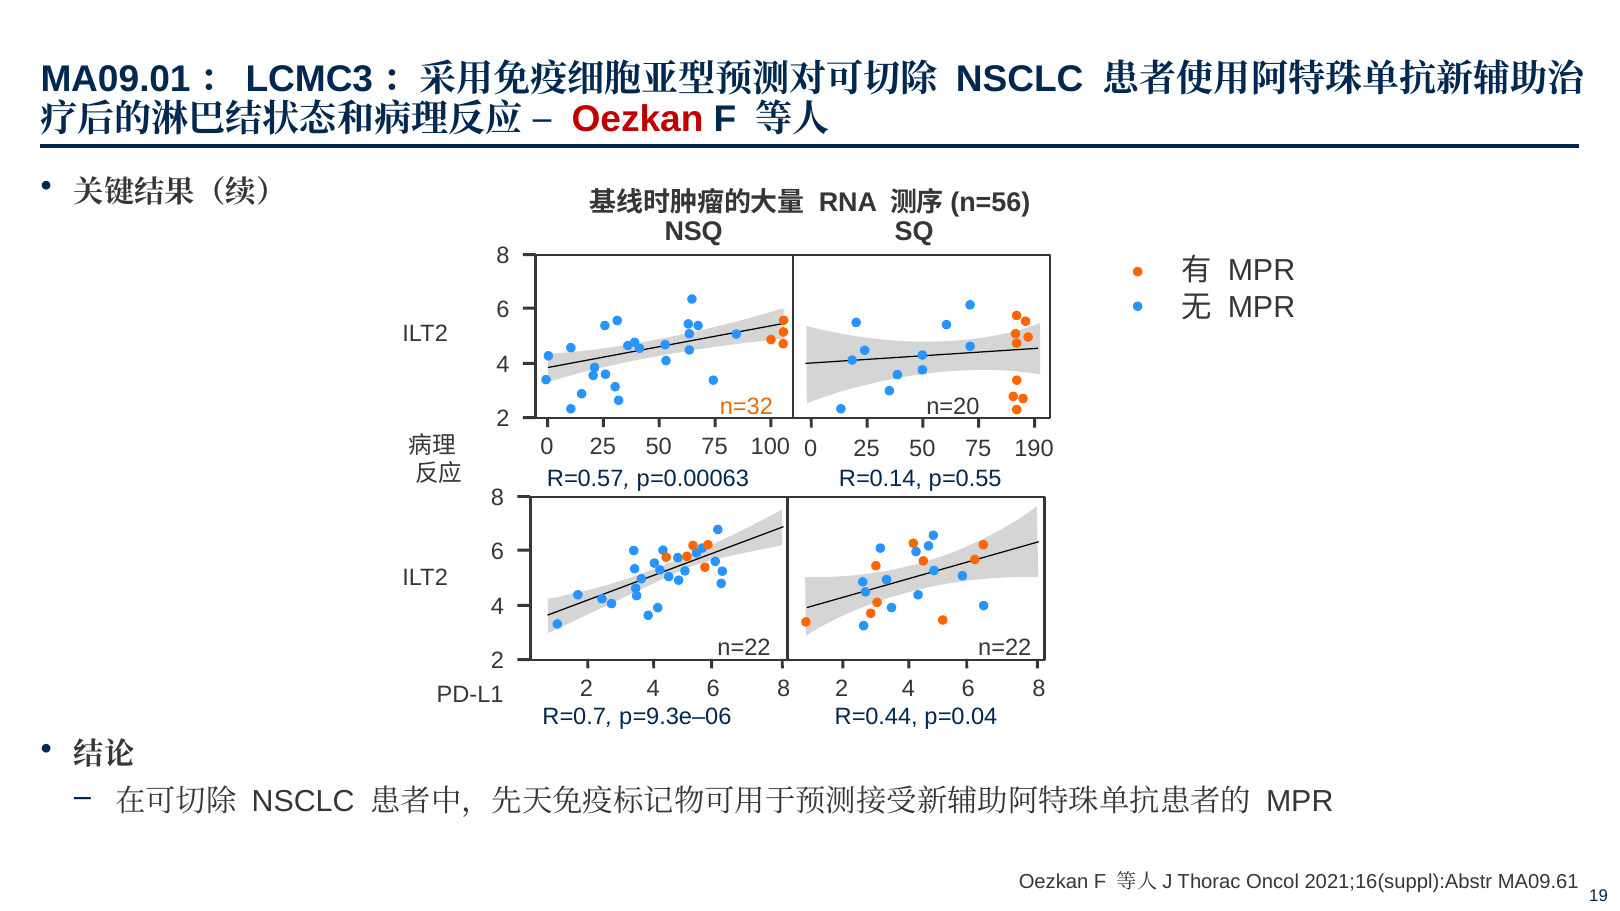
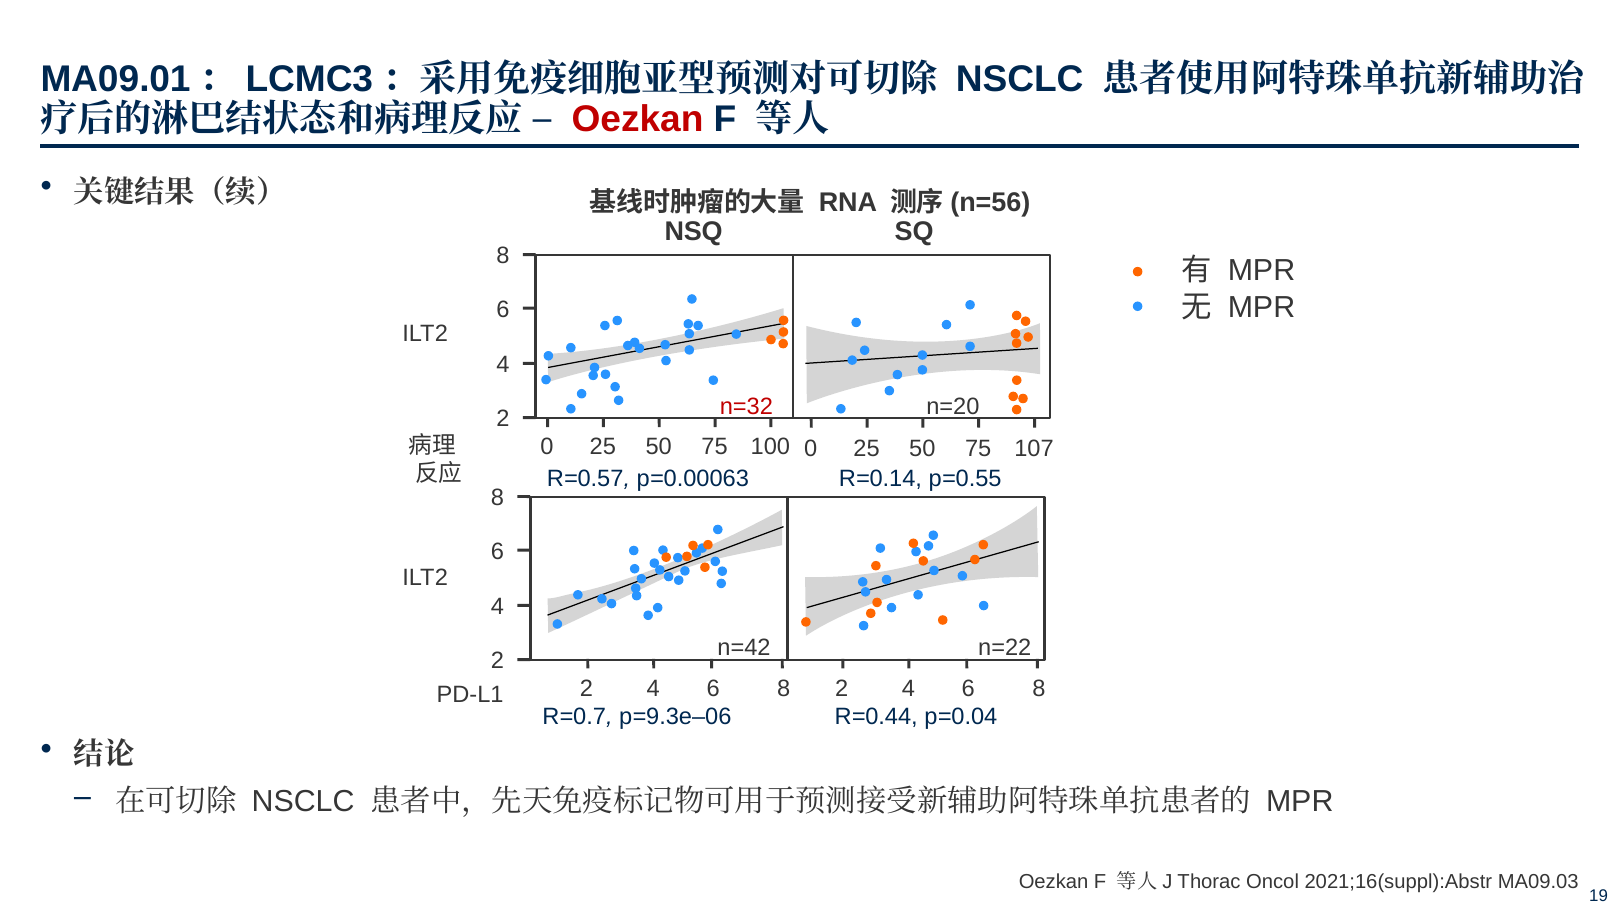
n=32 colour: orange -> red
190: 190 -> 107
n=22 at (744, 648): n=22 -> n=42
MA09.61: MA09.61 -> MA09.03
